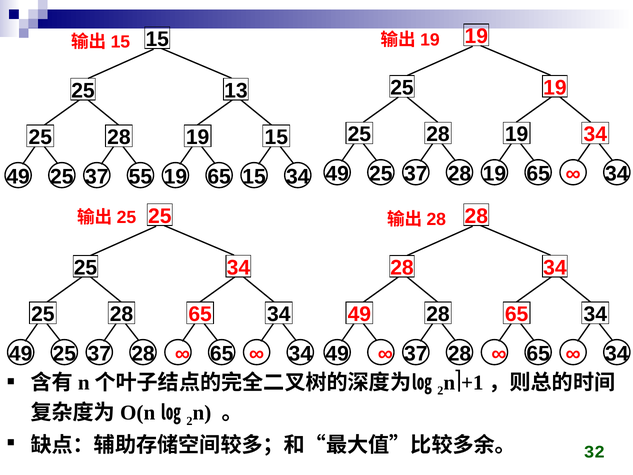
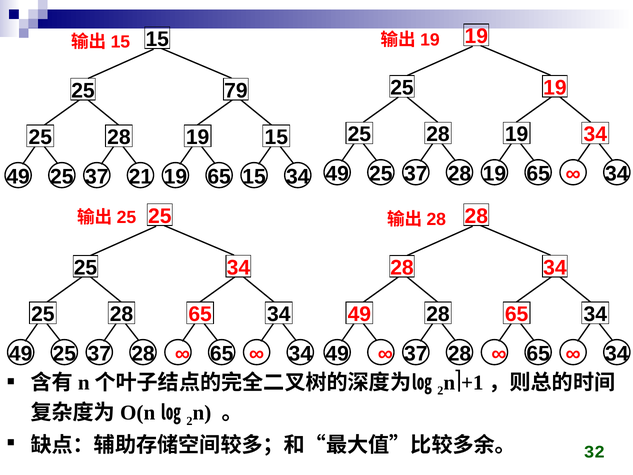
13: 13 -> 79
55: 55 -> 21
